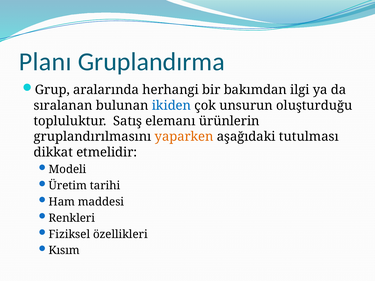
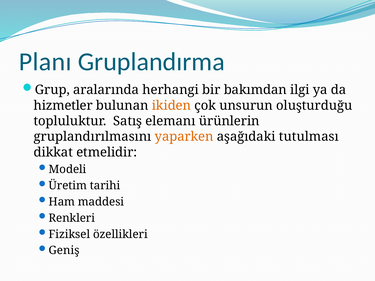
sıralanan: sıralanan -> hizmetler
ikiden colour: blue -> orange
Kısım: Kısım -> Geniş
